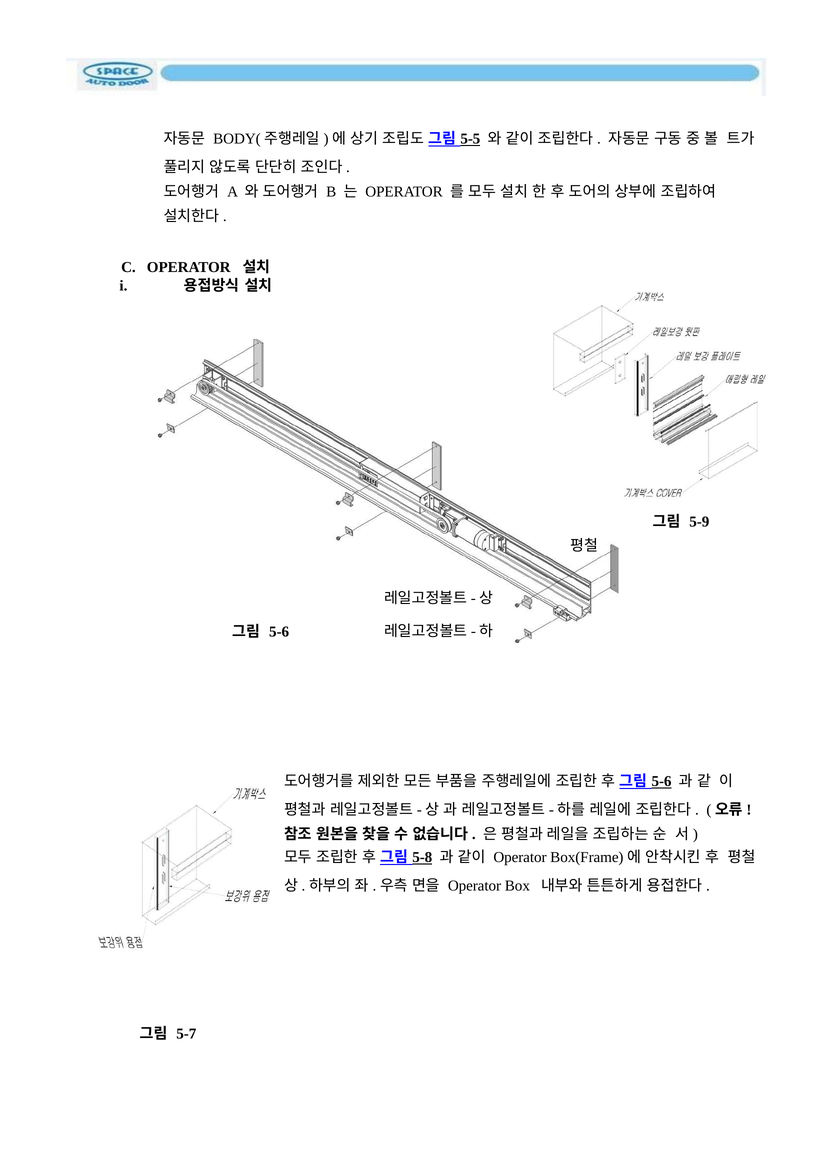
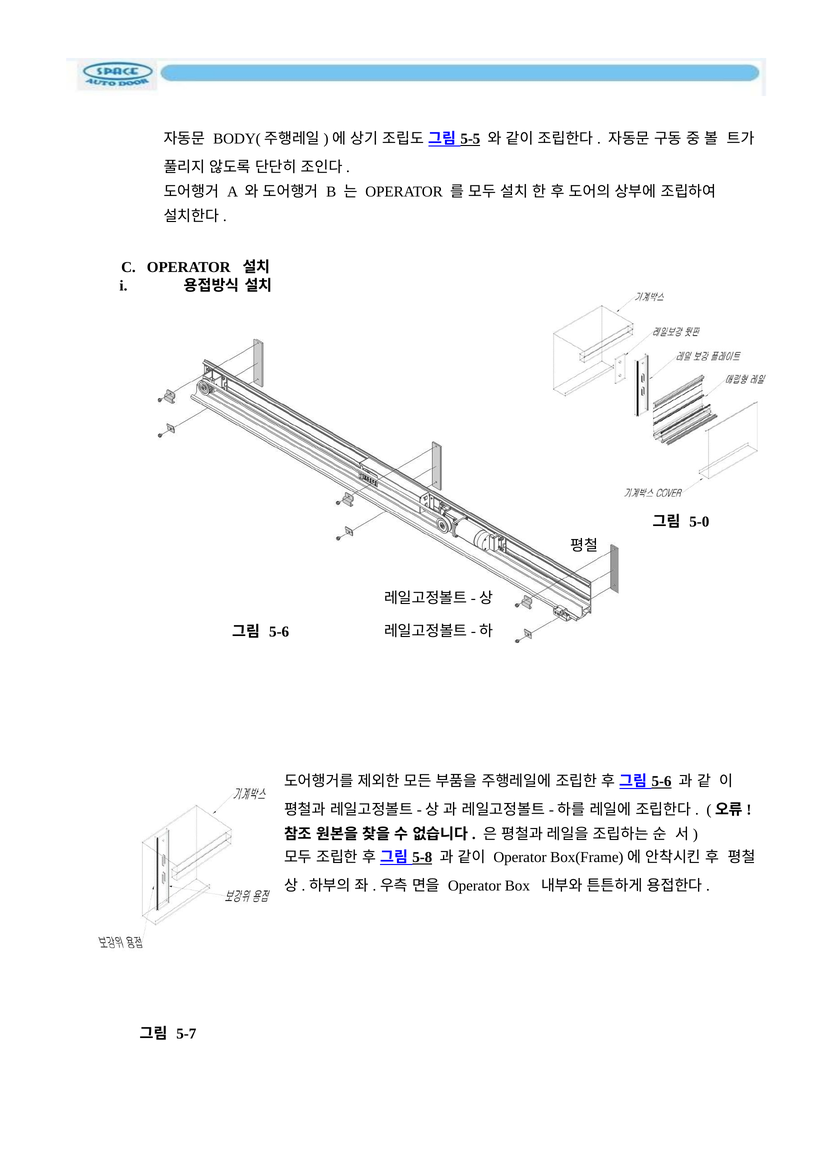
5-9: 5-9 -> 5-0
